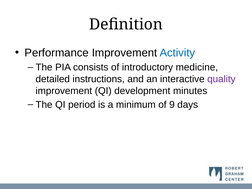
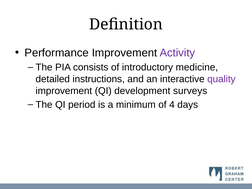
Activity colour: blue -> purple
minutes: minutes -> surveys
9: 9 -> 4
